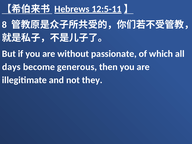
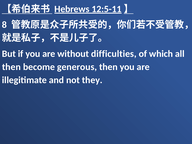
passionate: passionate -> difficulties
days at (11, 67): days -> then
